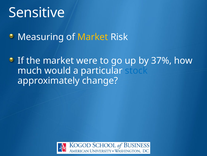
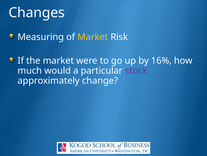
Sensitive: Sensitive -> Changes
37%: 37% -> 16%
stock colour: blue -> purple
